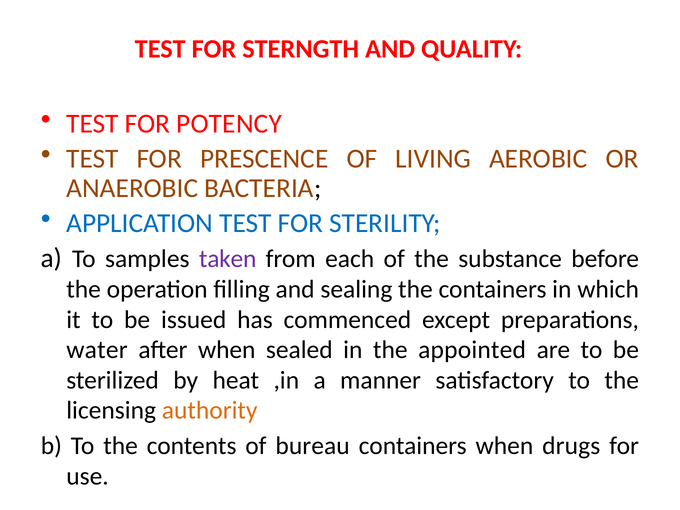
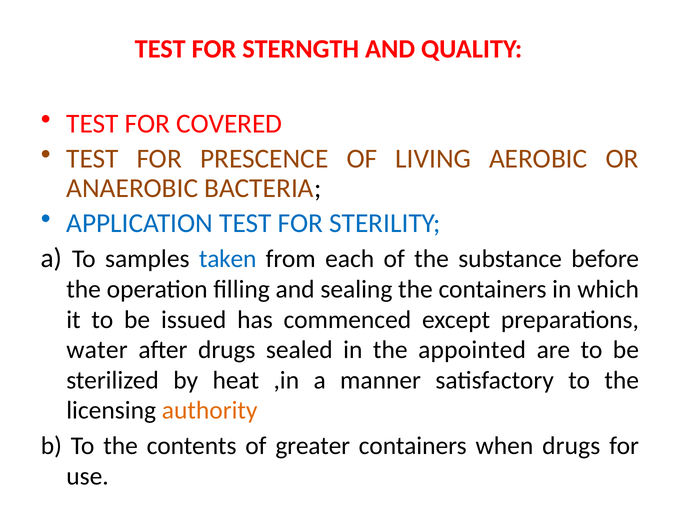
POTENCY: POTENCY -> COVERED
taken colour: purple -> blue
after when: when -> drugs
bureau: bureau -> greater
